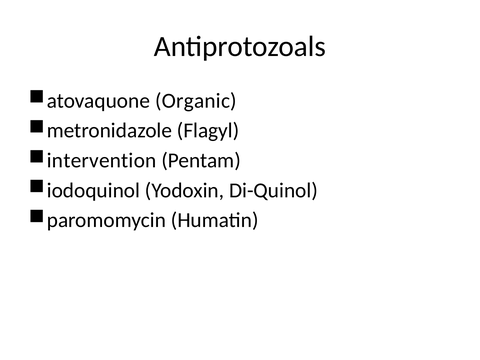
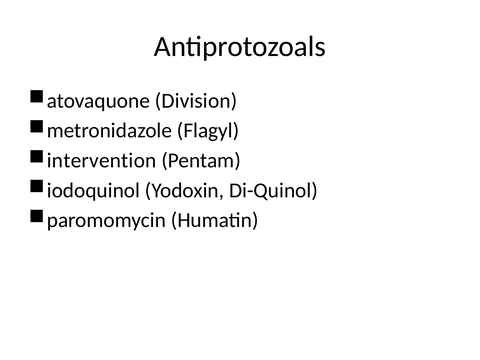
Organic: Organic -> Division
